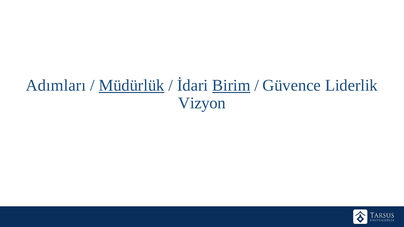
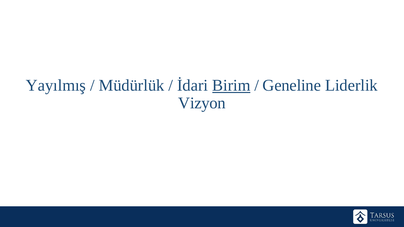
Adımları: Adımları -> Yayılmış
Müdürlük underline: present -> none
Güvence: Güvence -> Geneline
